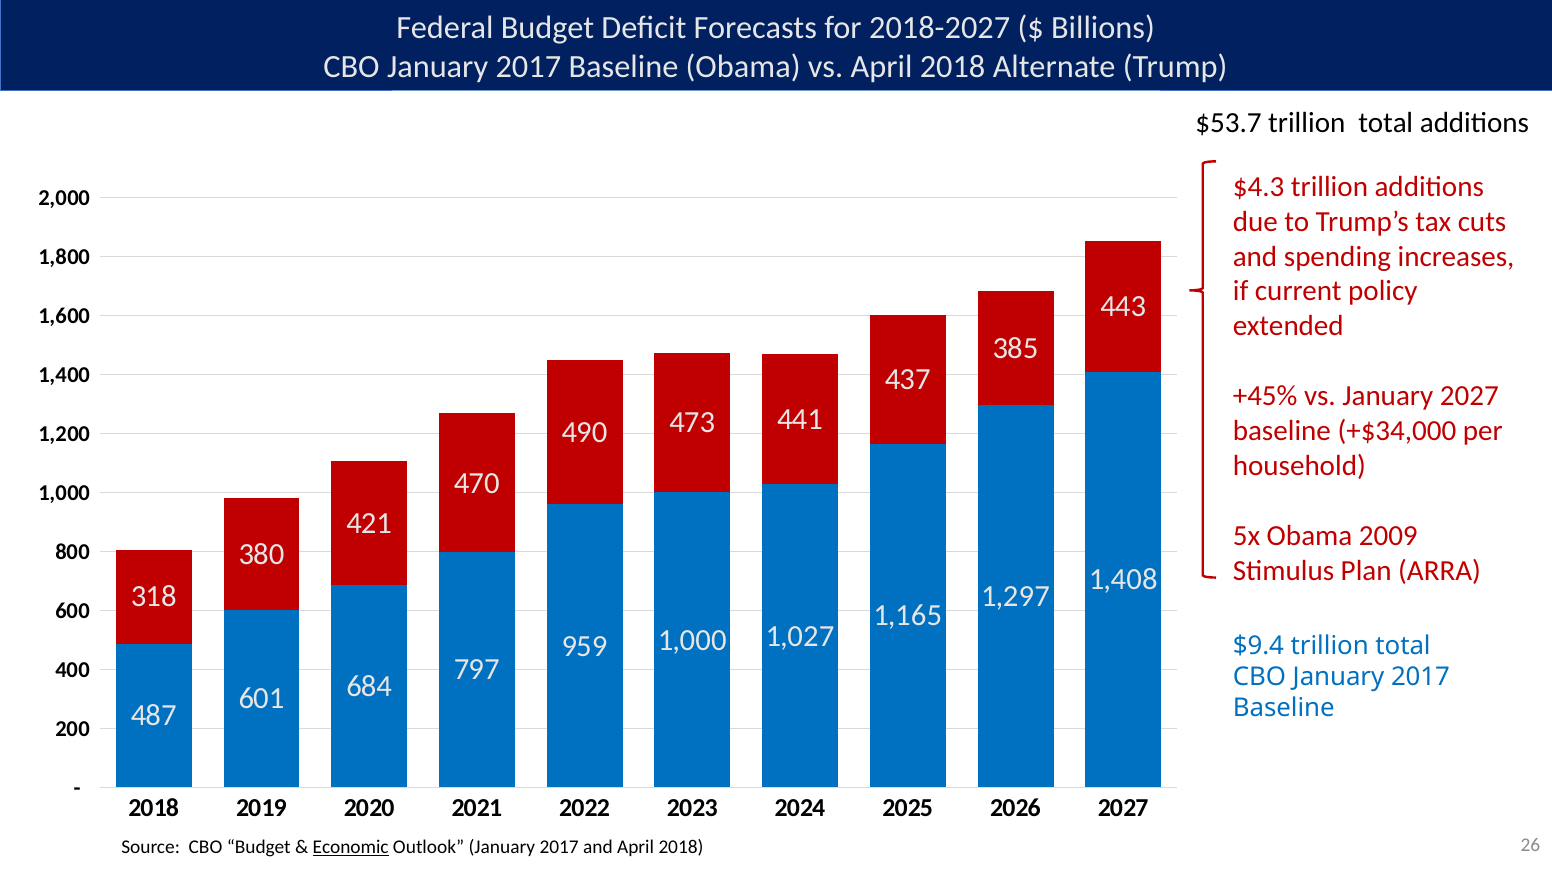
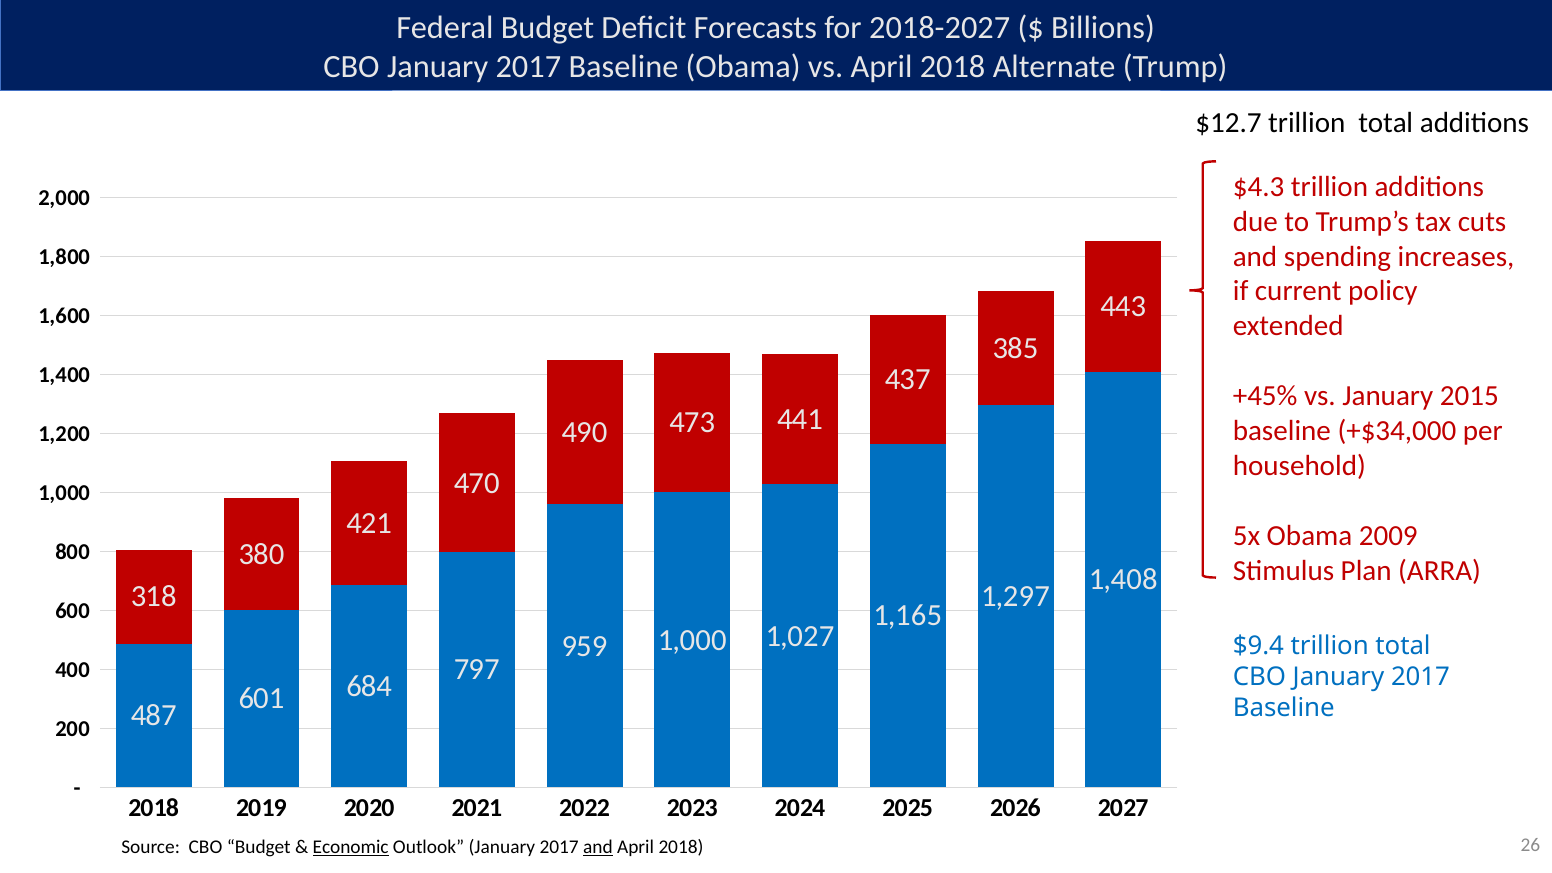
$53.7: $53.7 -> $12.7
January 2027: 2027 -> 2015
and at (598, 847) underline: none -> present
